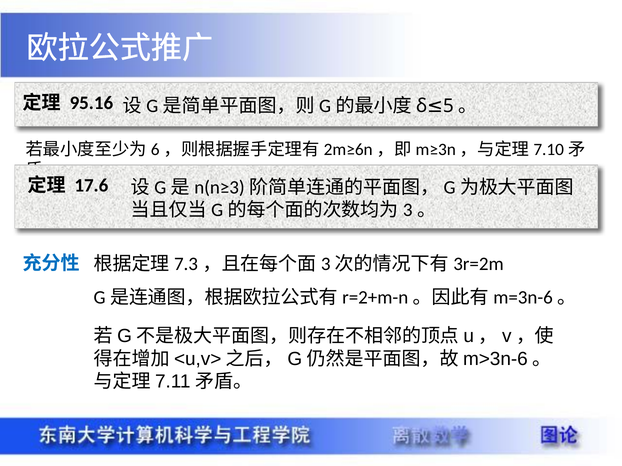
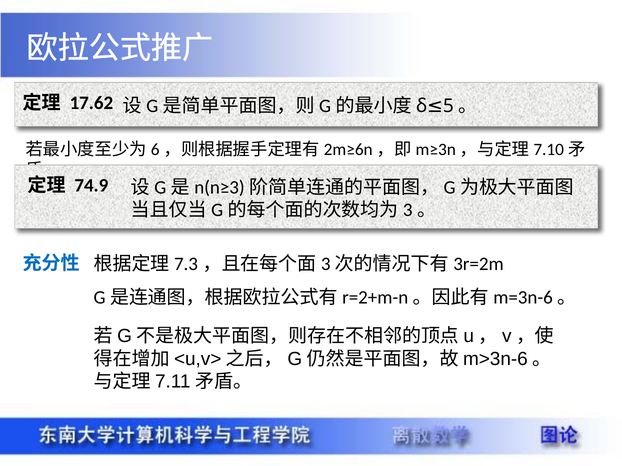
95.16: 95.16 -> 17.62
17.6: 17.6 -> 74.9
